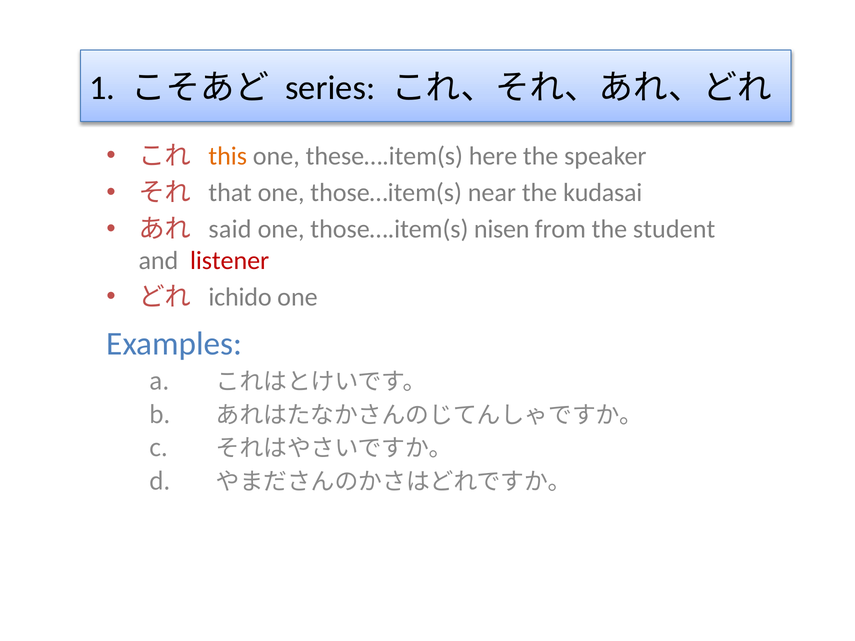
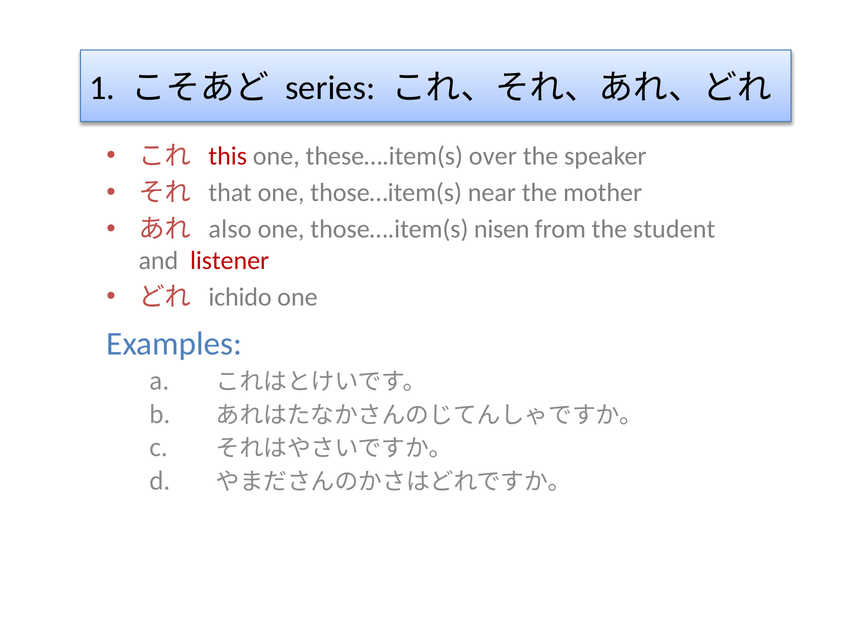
this colour: orange -> red
here: here -> over
kudasai: kudasai -> mother
said: said -> also
